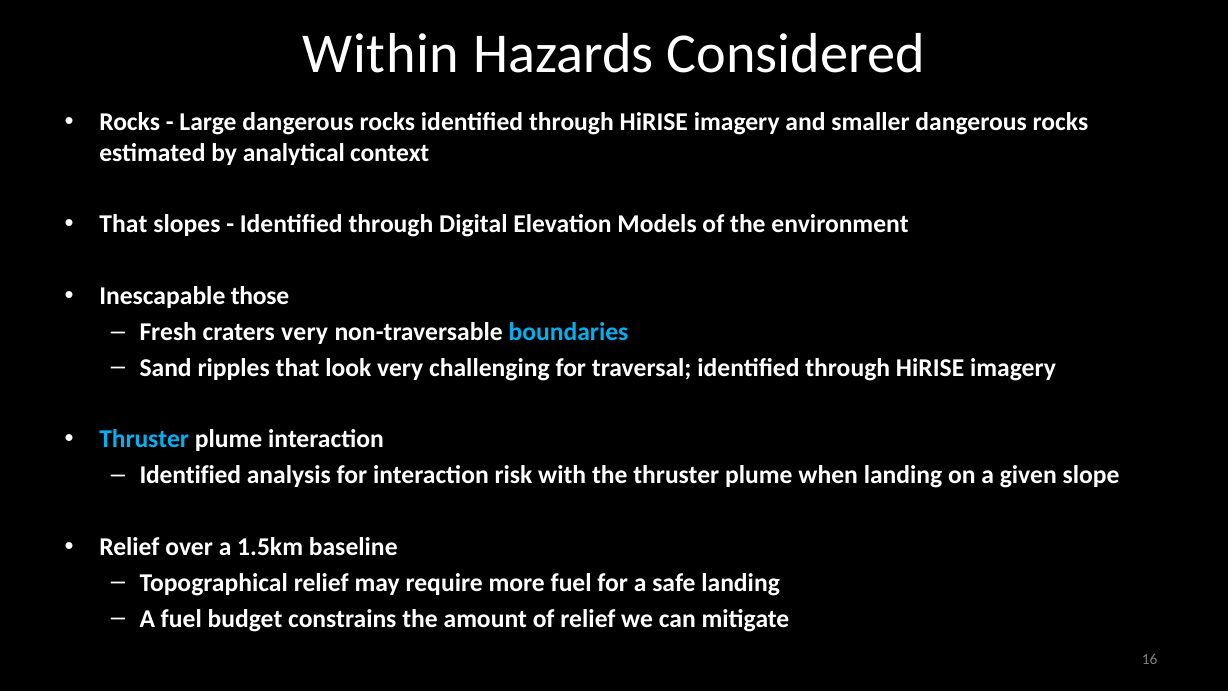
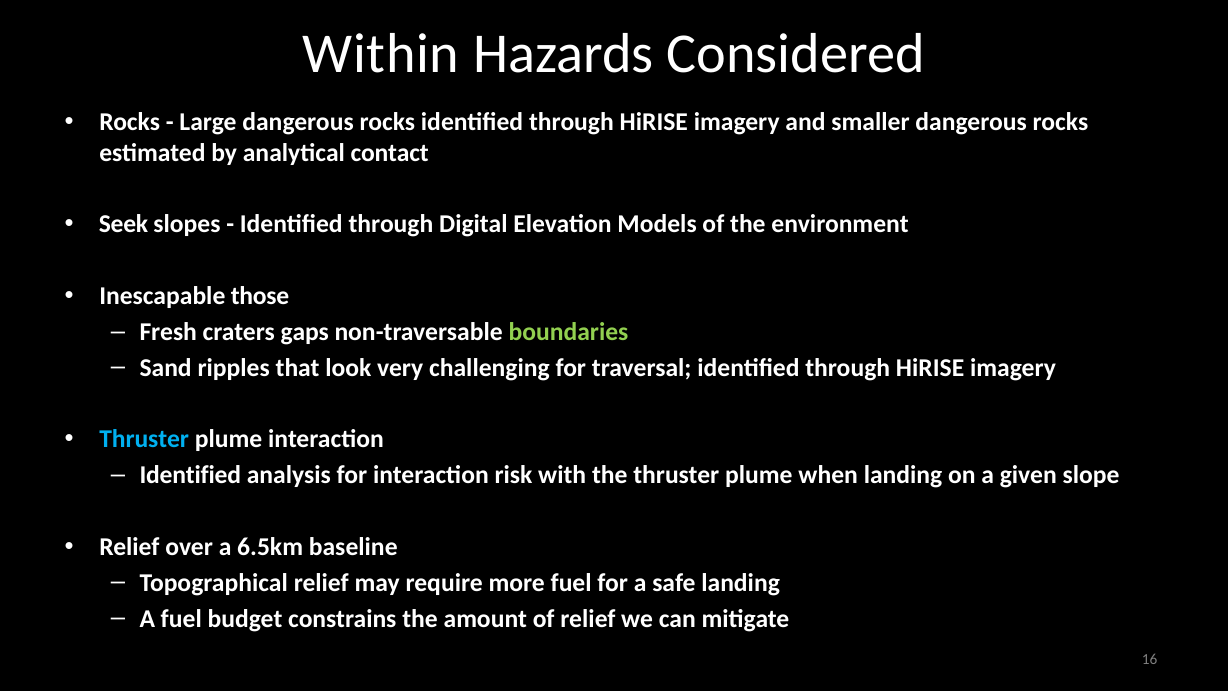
context: context -> contact
That at (123, 224): That -> Seek
craters very: very -> gaps
boundaries colour: light blue -> light green
1.5km: 1.5km -> 6.5km
